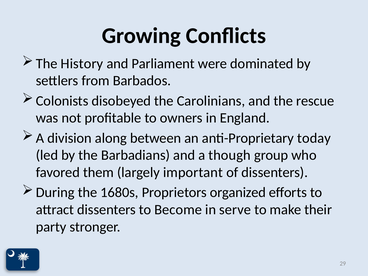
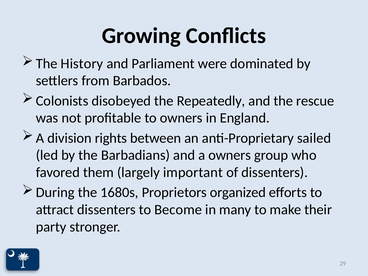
Carolinians: Carolinians -> Repeatedly
along: along -> rights
today: today -> sailed
a though: though -> owners
serve: serve -> many
